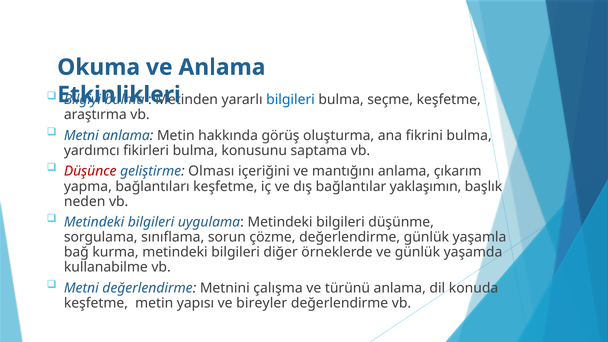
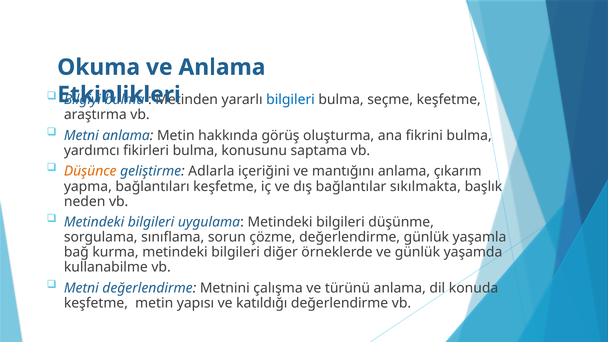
Düşünce colour: red -> orange
Olması: Olması -> Adlarla
yaklaşımın: yaklaşımın -> sıkılmakta
bireyler: bireyler -> katıldığı
